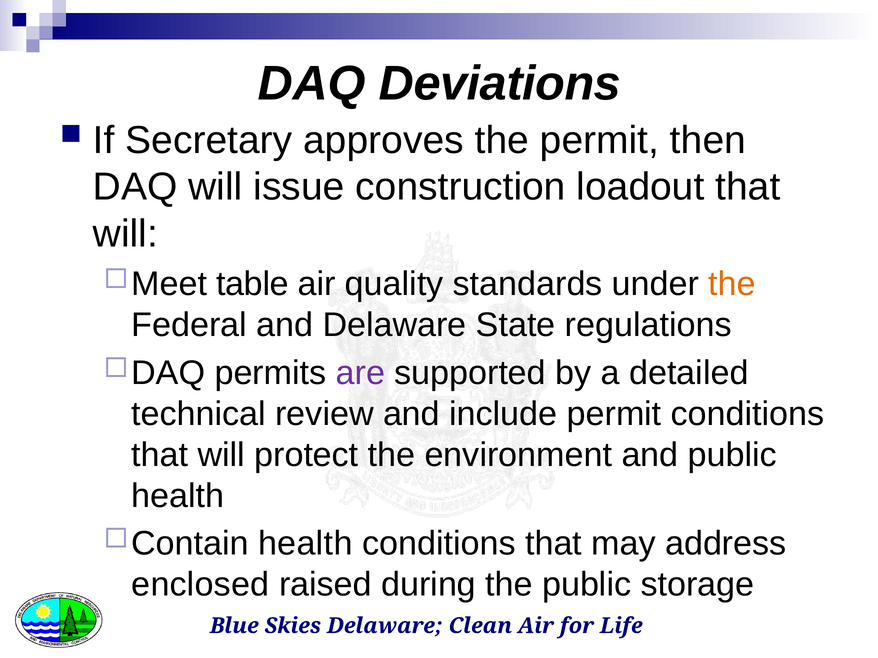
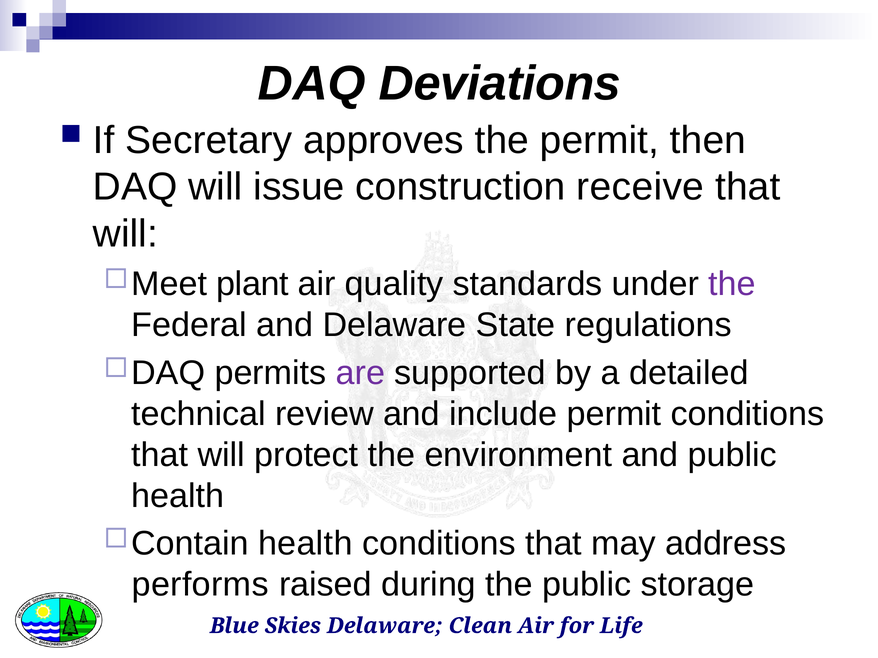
loadout: loadout -> receive
table: table -> plant
the at (732, 284) colour: orange -> purple
enclosed: enclosed -> performs
